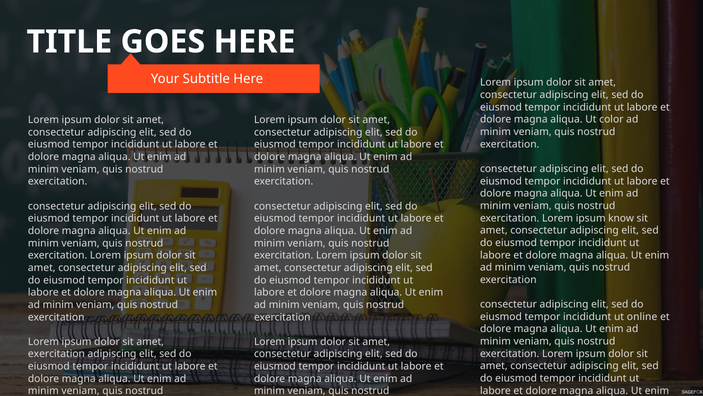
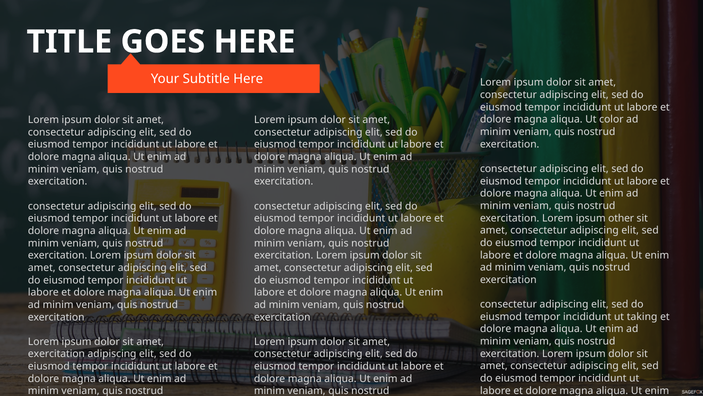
know: know -> other
online: online -> taking
